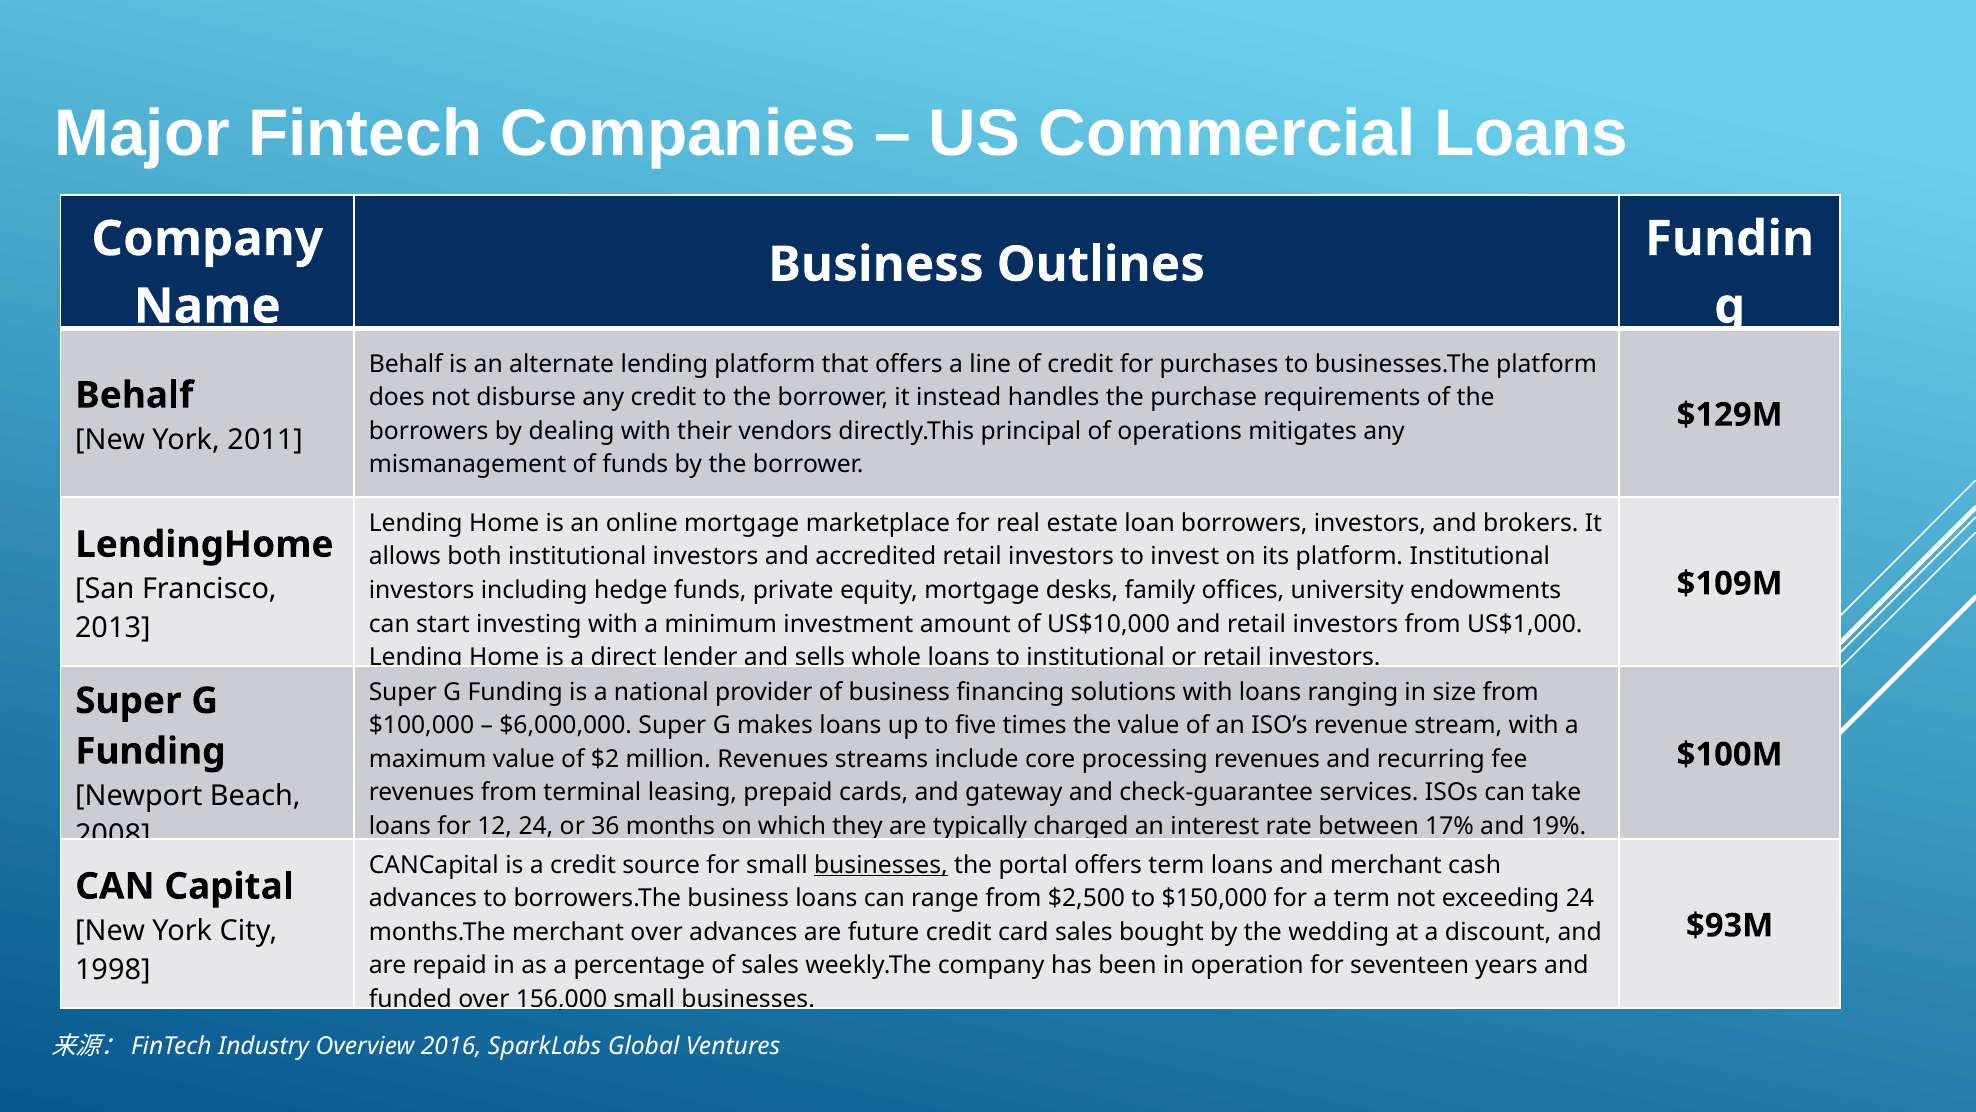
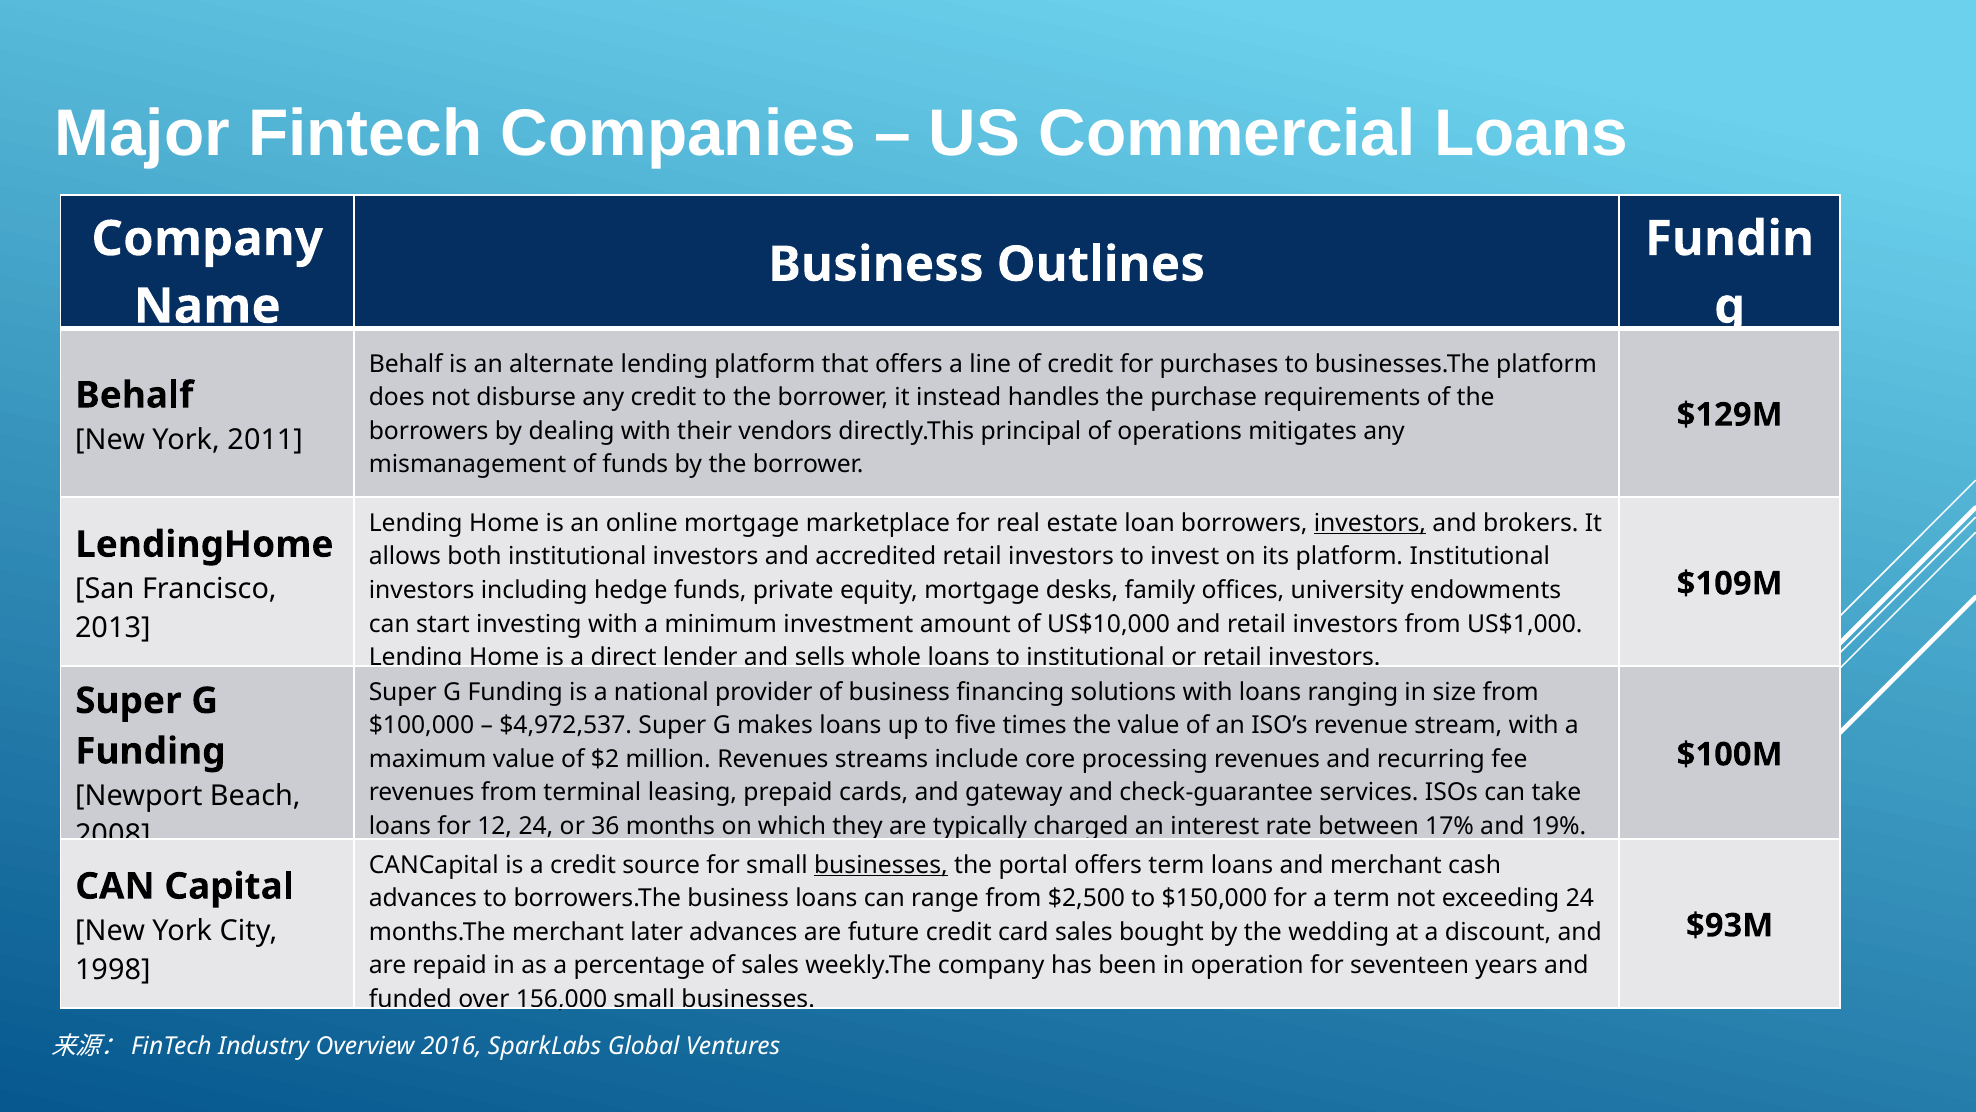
investors at (1370, 523) underline: none -> present
$6,000,000: $6,000,000 -> $4,972,537
merchant over: over -> later
